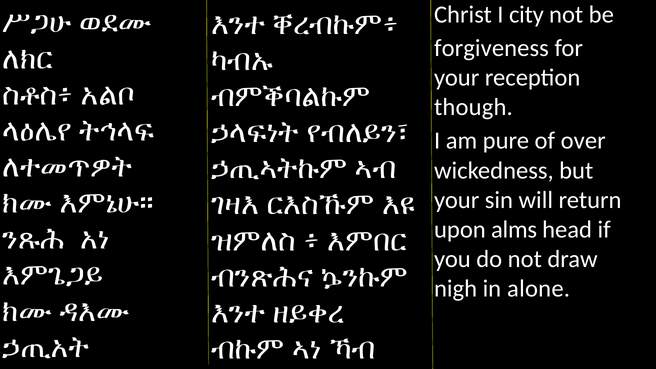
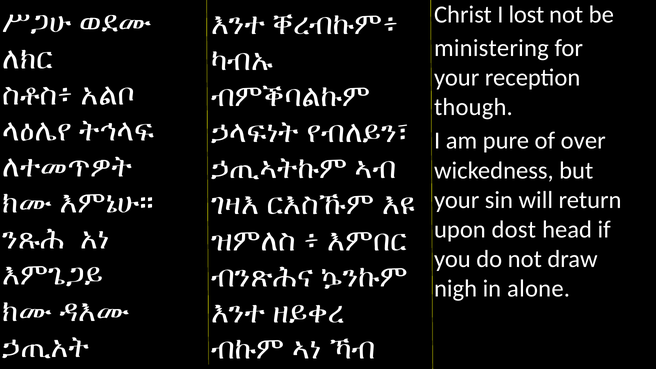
city: city -> lost
forgiveness: forgiveness -> ministering
alms: alms -> dost
